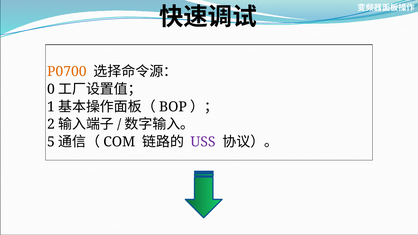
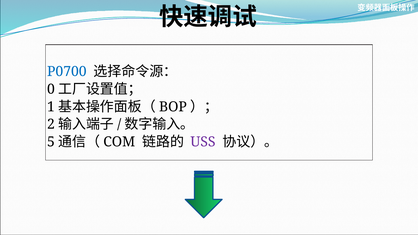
P0700 colour: orange -> blue
